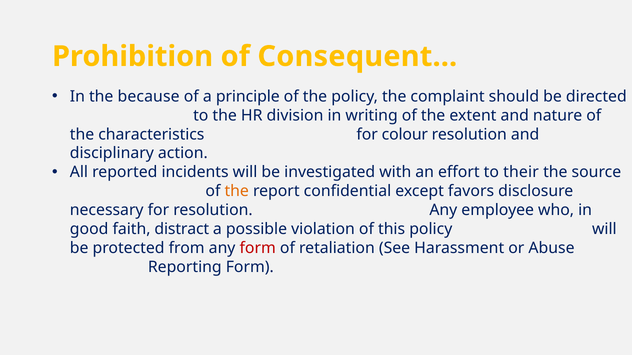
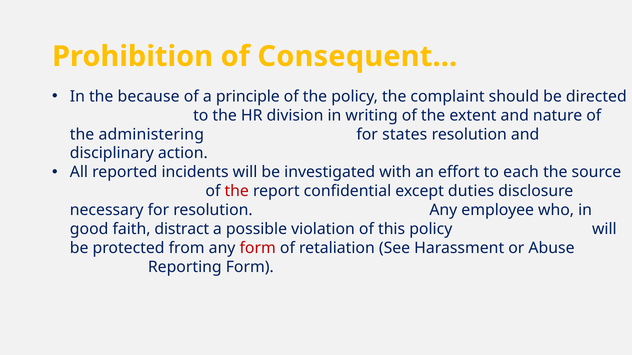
characteristics: characteristics -> administering
colour: colour -> states
their: their -> each
the at (237, 191) colour: orange -> red
favors: favors -> duties
